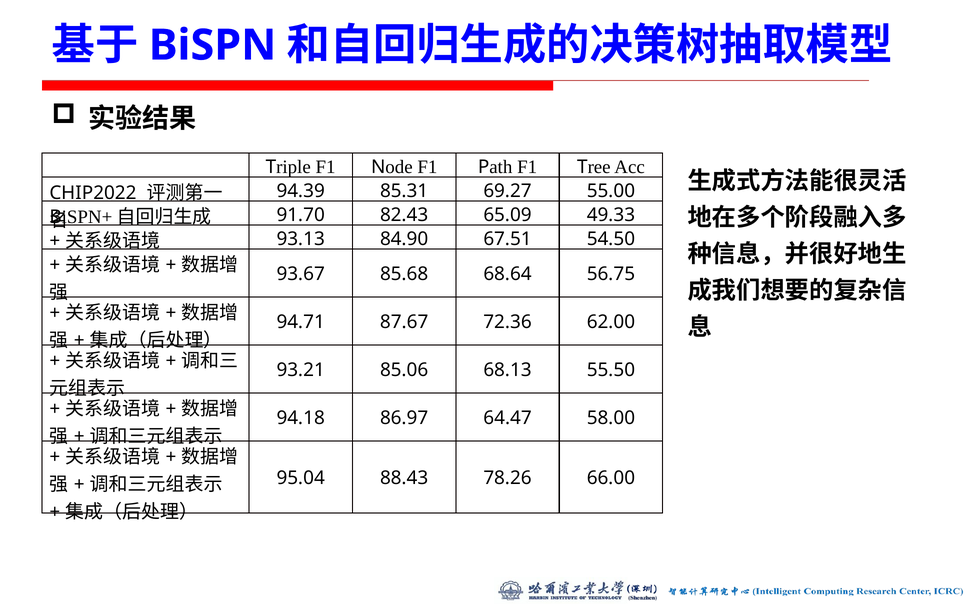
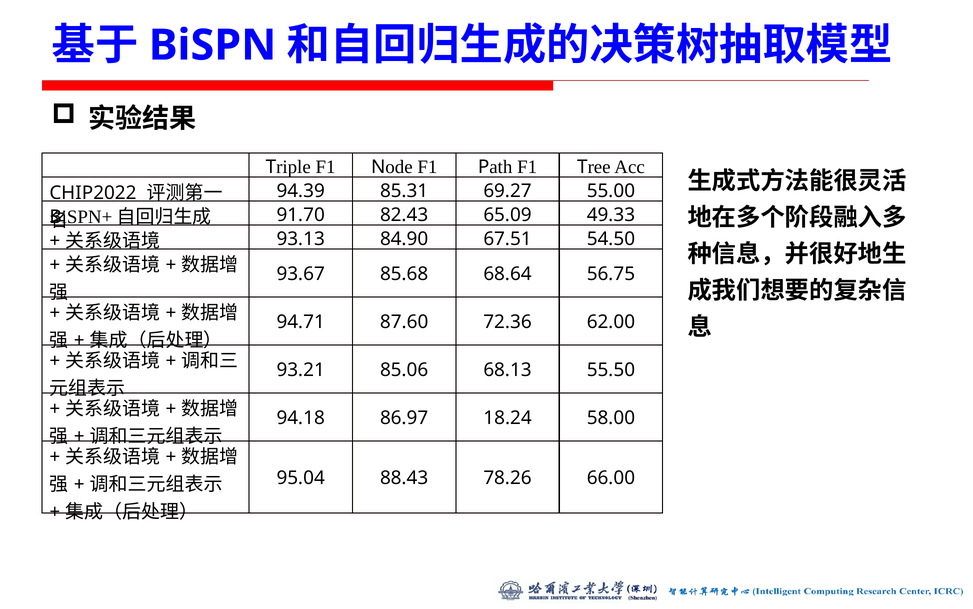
87.67: 87.67 -> 87.60
64.47: 64.47 -> 18.24
